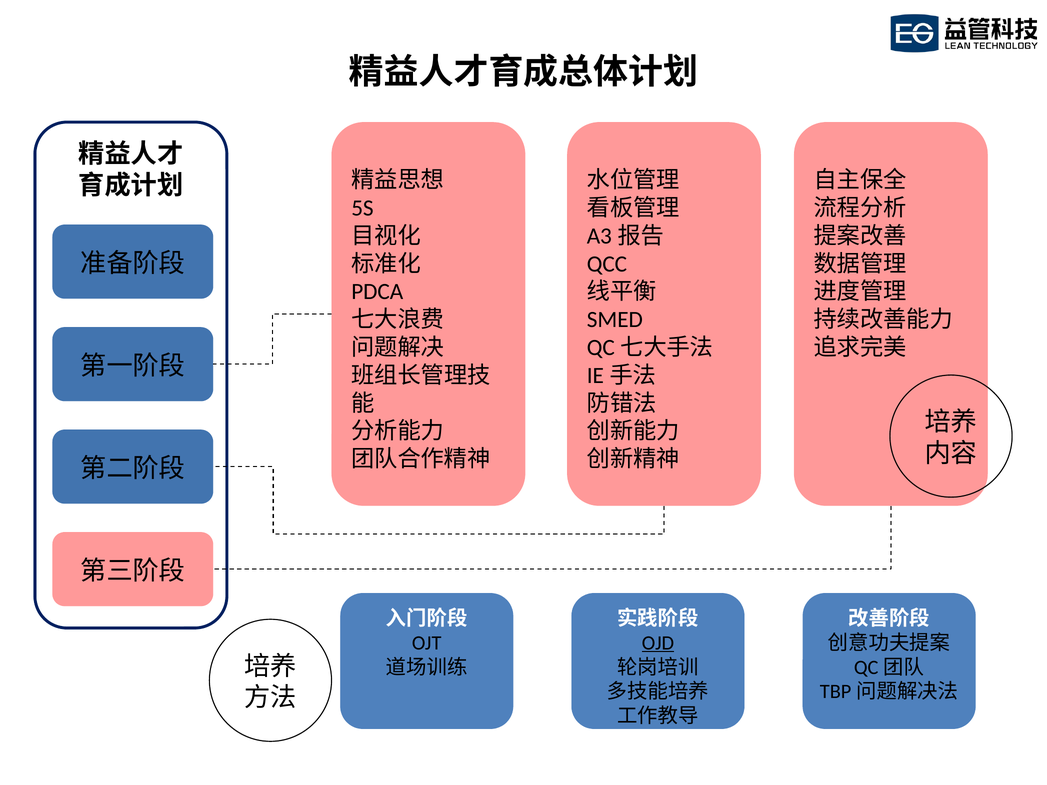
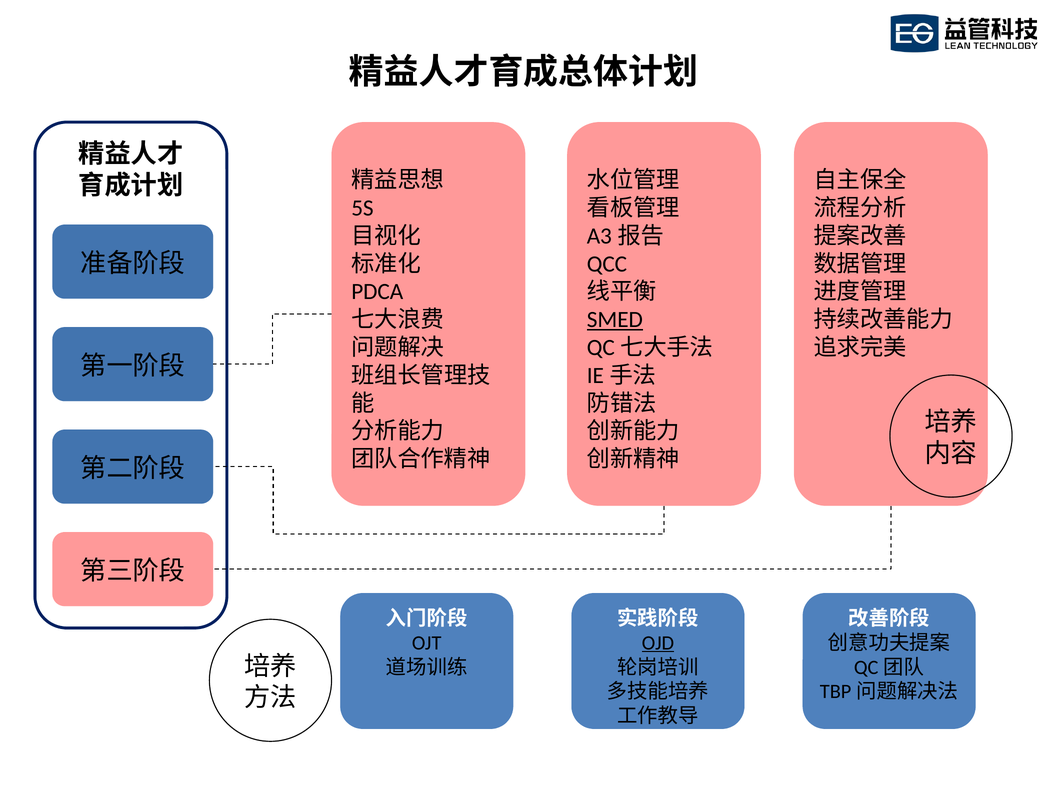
SMED underline: none -> present
